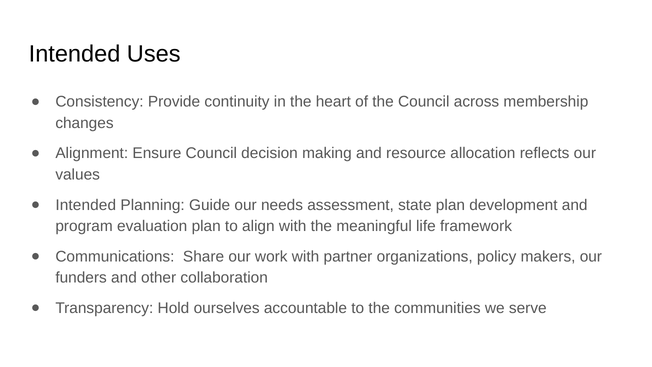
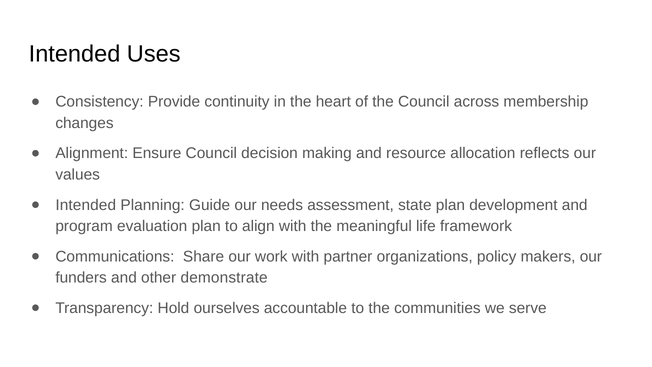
collaboration: collaboration -> demonstrate
